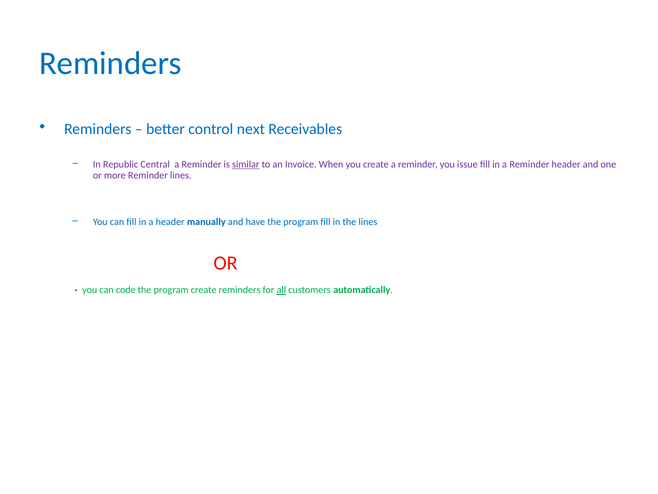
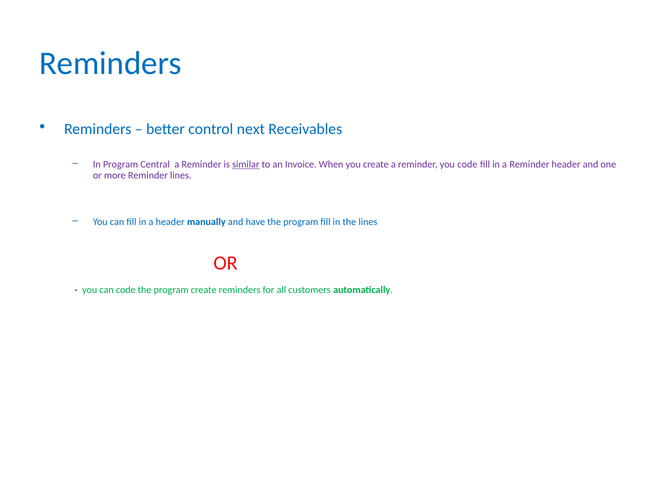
In Republic: Republic -> Program
you issue: issue -> code
all underline: present -> none
